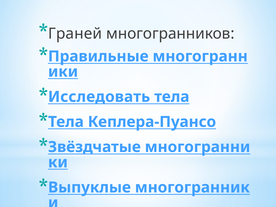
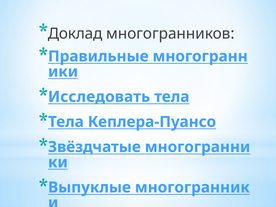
Граней: Граней -> Доклад
